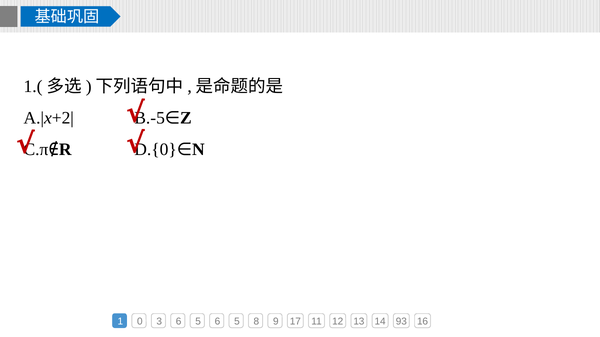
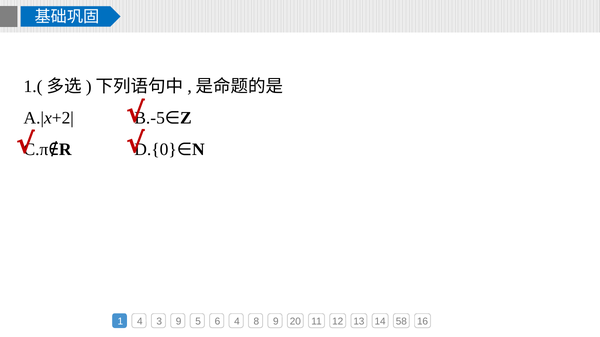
1 0: 0 -> 4
3 6: 6 -> 9
5 6 5: 5 -> 4
17: 17 -> 20
93: 93 -> 58
